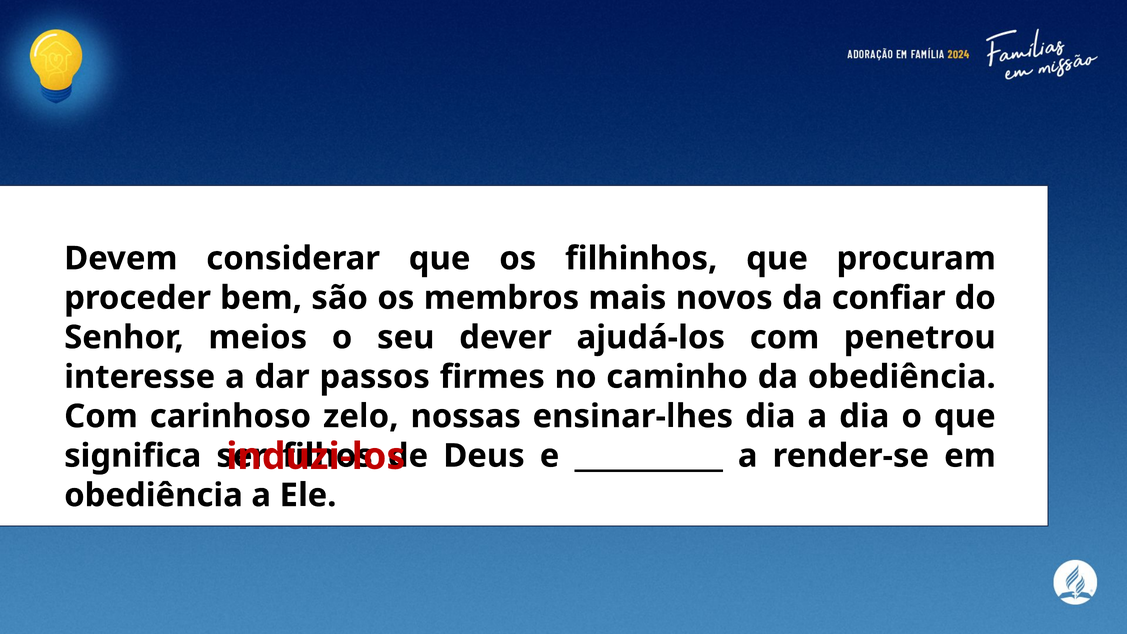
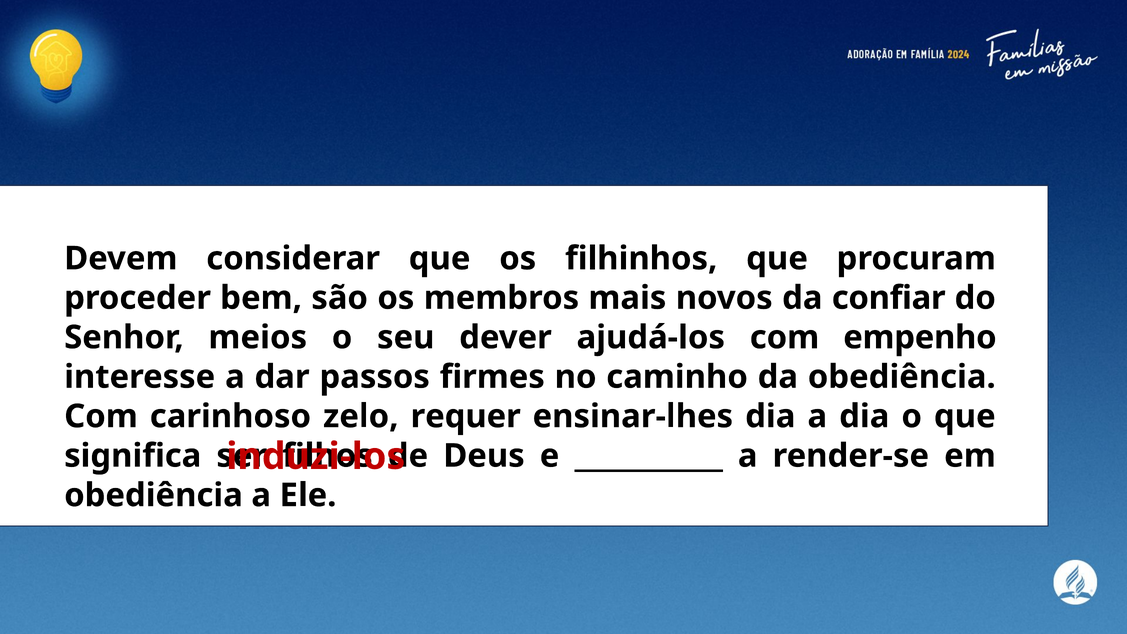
penetrou: penetrou -> empenho
nossas: nossas -> requer
